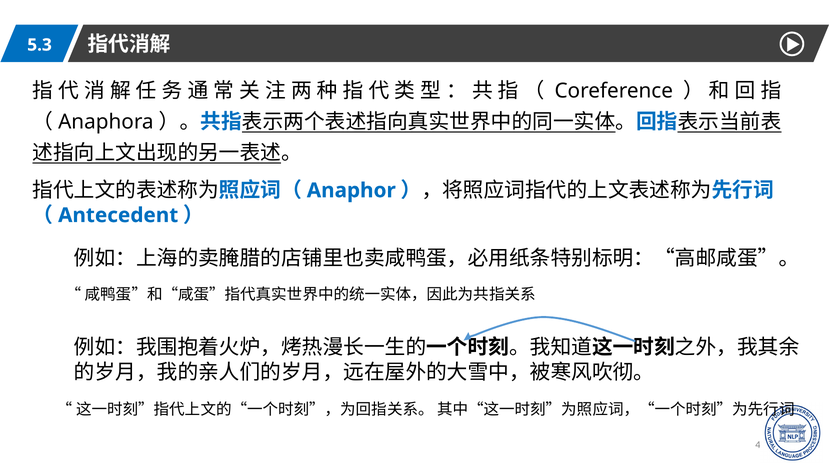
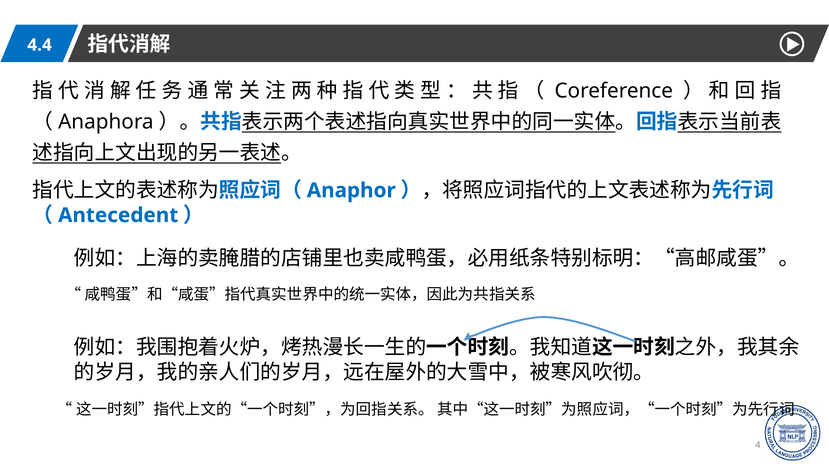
5.3: 5.3 -> 4.4
